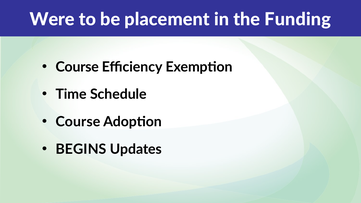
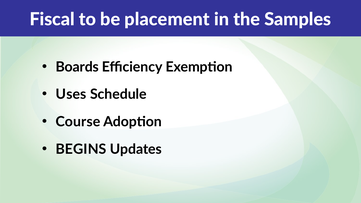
Were: Were -> Fiscal
Funding: Funding -> Samples
Course at (77, 67): Course -> Boards
Time: Time -> Uses
